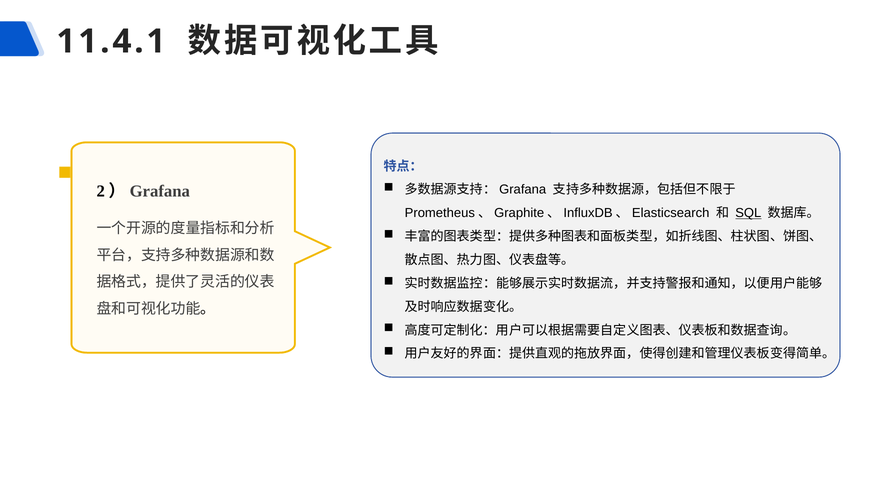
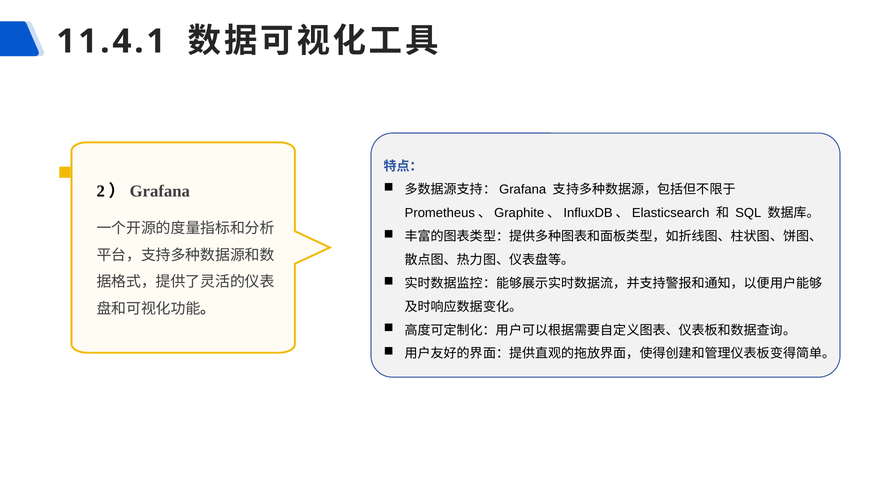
SQL underline: present -> none
